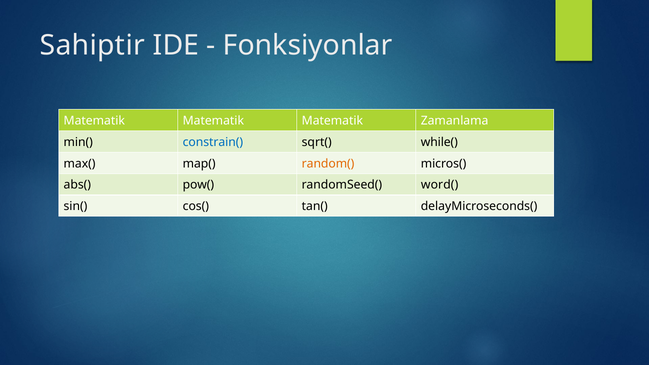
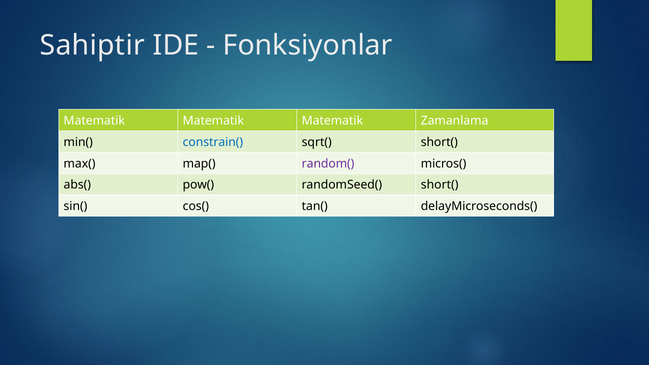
sqrt( while(: while( -> short(
random( colour: orange -> purple
randomSeed( word(: word( -> short(
